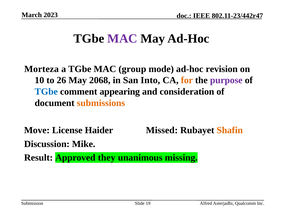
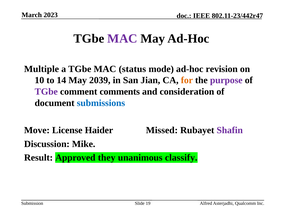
Morteza: Morteza -> Multiple
group: group -> status
26: 26 -> 14
2068: 2068 -> 2039
Into: Into -> Jian
TGbe at (46, 92) colour: blue -> purple
appearing: appearing -> comments
submissions colour: orange -> blue
Shafin colour: orange -> purple
missing: missing -> classify
